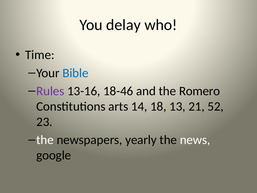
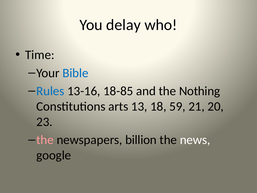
Rules colour: purple -> blue
18-46: 18-46 -> 18-85
Romero: Romero -> Nothing
14: 14 -> 13
13: 13 -> 59
52: 52 -> 20
the at (45, 140) colour: white -> pink
yearly: yearly -> billion
